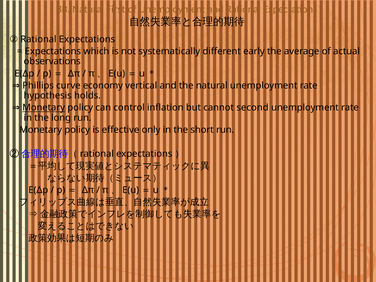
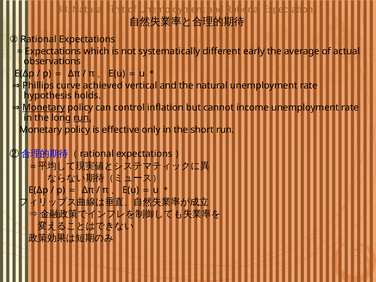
economy: economy -> achieved
second: second -> income
run at (82, 118) underline: none -> present
